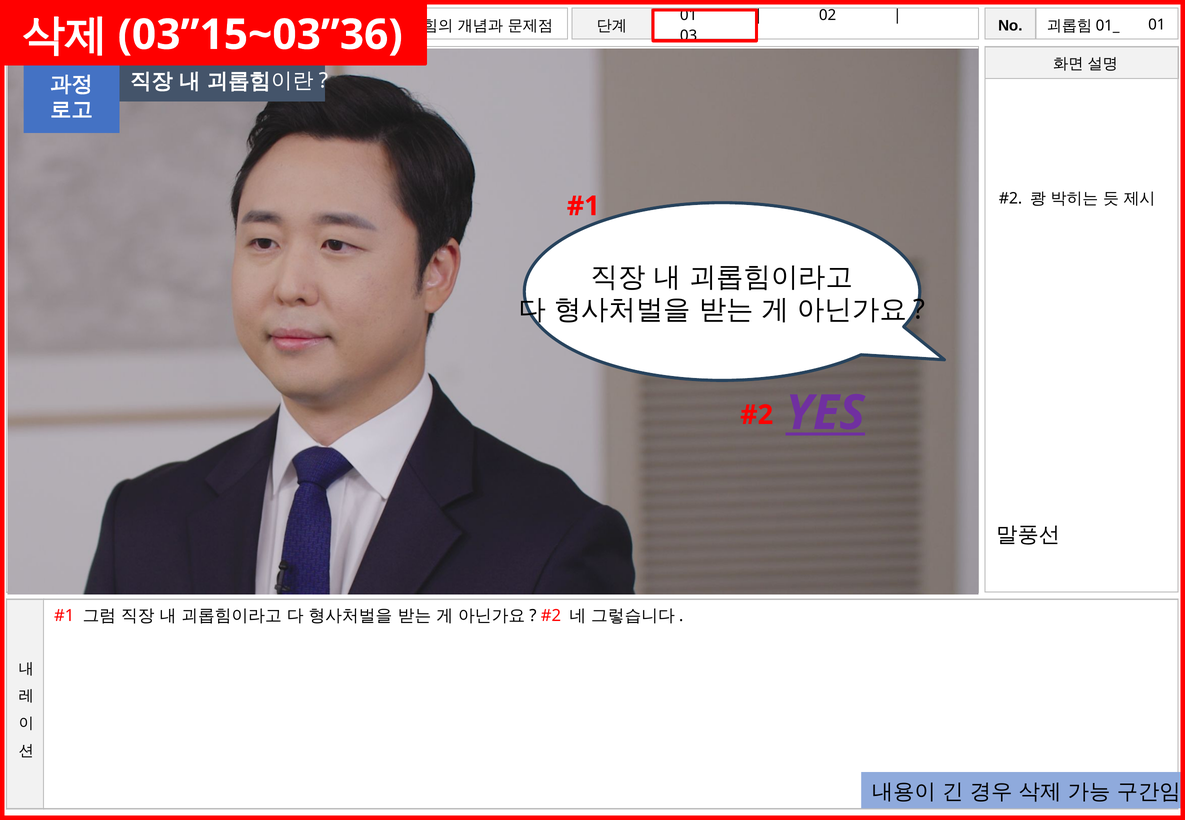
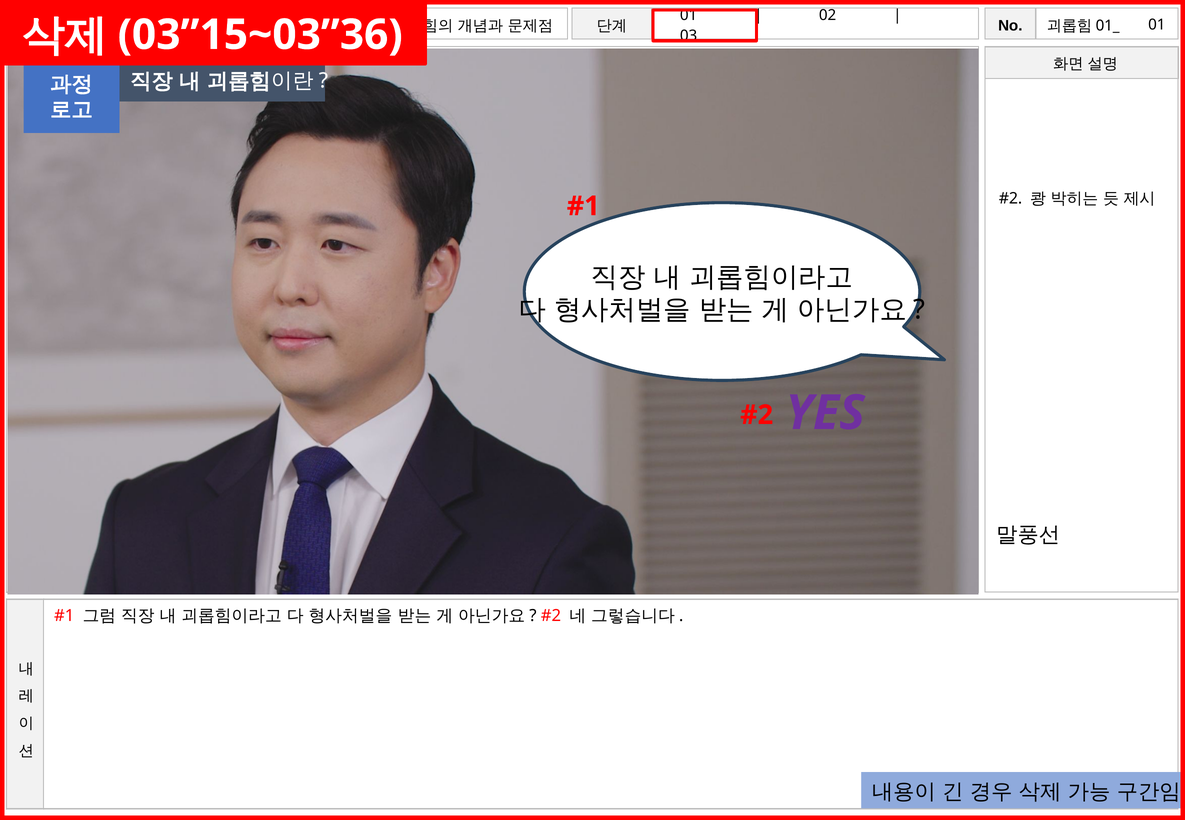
YES underline: present -> none
